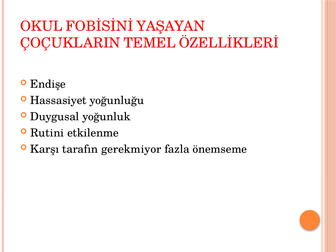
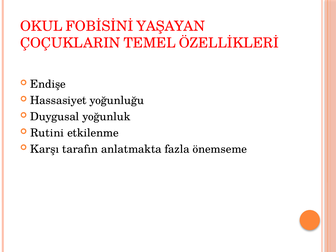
gerekmiyor: gerekmiyor -> anlatmakta
